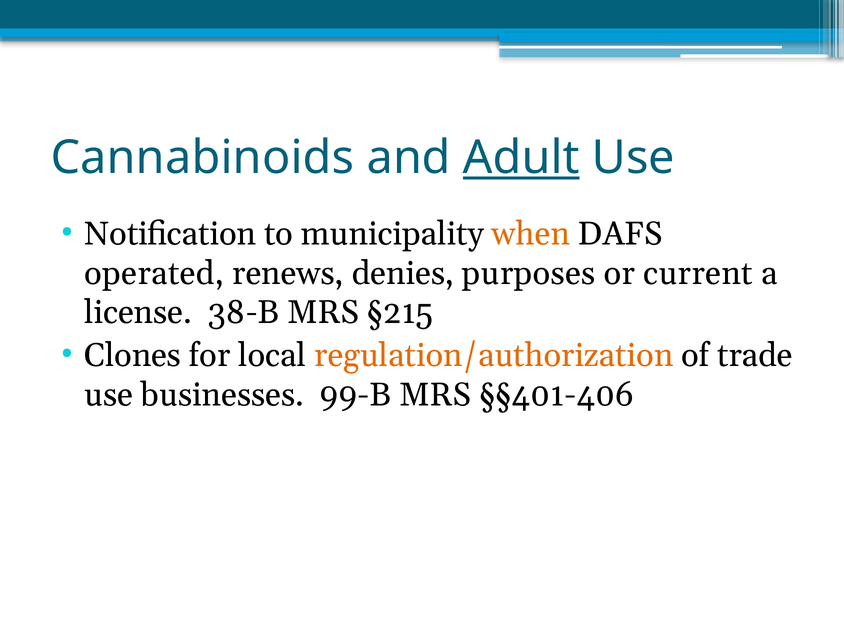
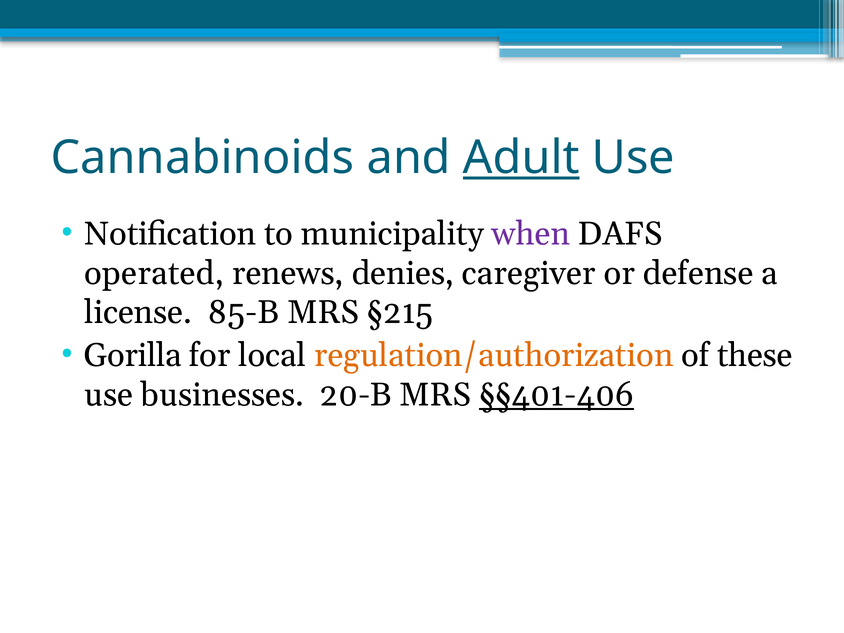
when colour: orange -> purple
purposes: purposes -> caregiver
current: current -> defense
38-B: 38-B -> 85-B
Clones: Clones -> Gorilla
trade: trade -> these
99-B: 99-B -> 20-B
§§401-406 underline: none -> present
